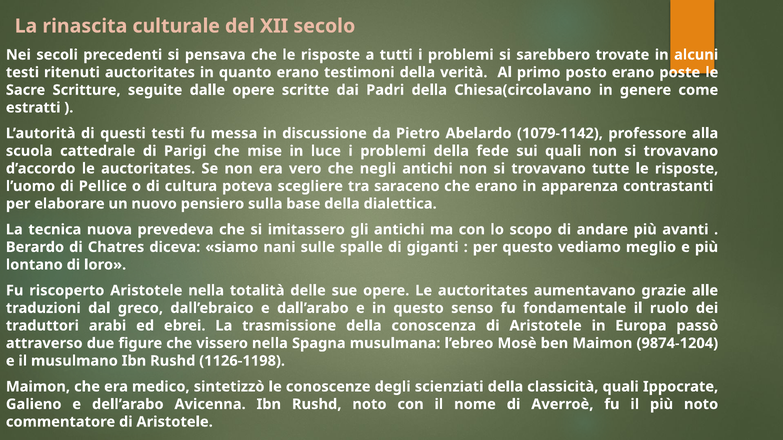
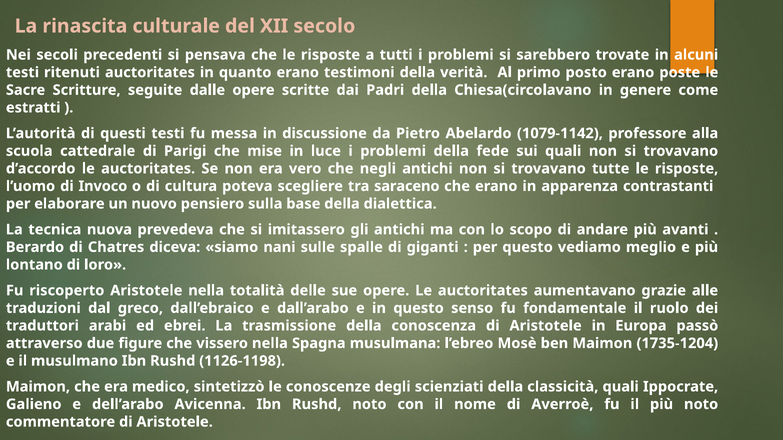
Pellice: Pellice -> Invoco
9874-1204: 9874-1204 -> 1735-1204
